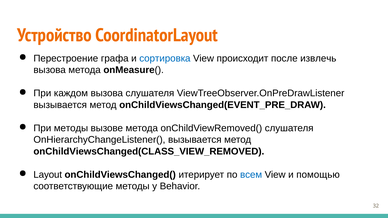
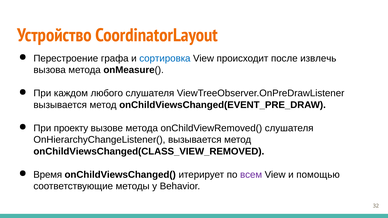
каждом вызова: вызова -> любого
При методы: методы -> проекту
Layout: Layout -> Время
всем colour: blue -> purple
